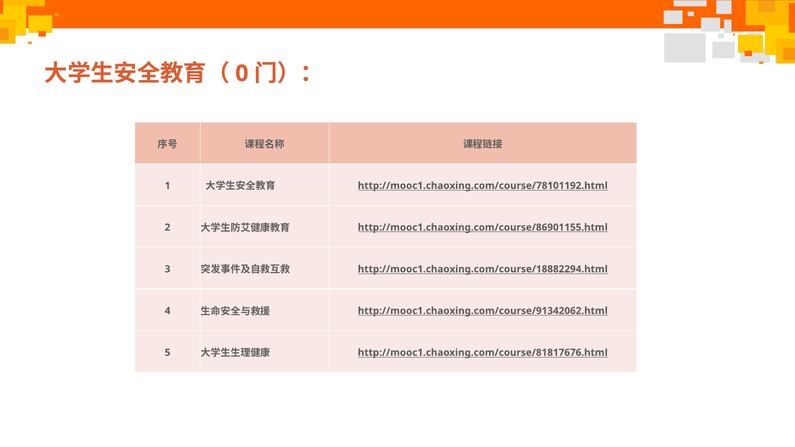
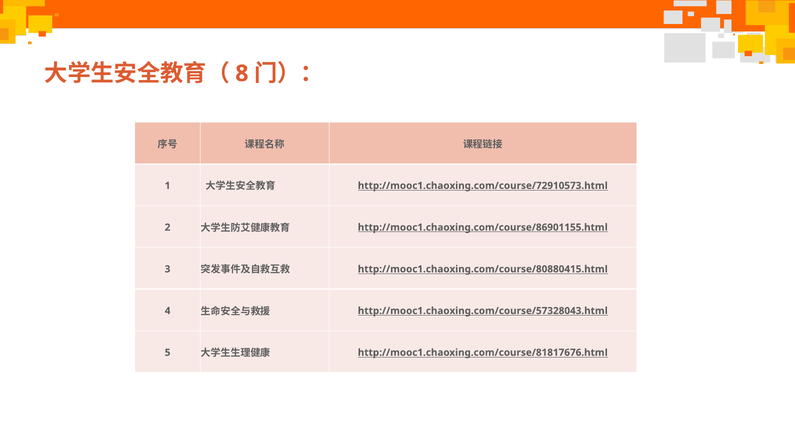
0: 0 -> 8
http://mooc1.chaoxing.com/course/78101192.html: http://mooc1.chaoxing.com/course/78101192.html -> http://mooc1.chaoxing.com/course/72910573.html
http://mooc1.chaoxing.com/course/18882294.html: http://mooc1.chaoxing.com/course/18882294.html -> http://mooc1.chaoxing.com/course/80880415.html
http://mooc1.chaoxing.com/course/91342062.html: http://mooc1.chaoxing.com/course/91342062.html -> http://mooc1.chaoxing.com/course/57328043.html
